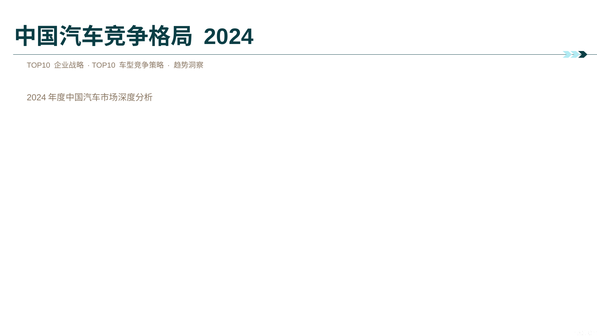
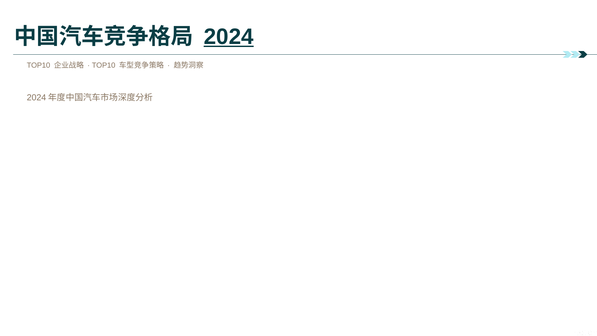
2024 underline: none -> present
